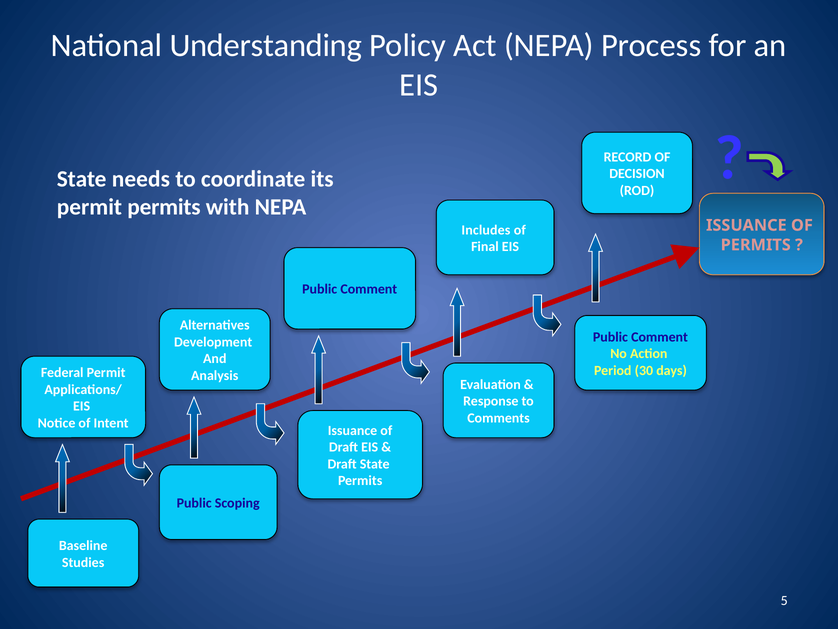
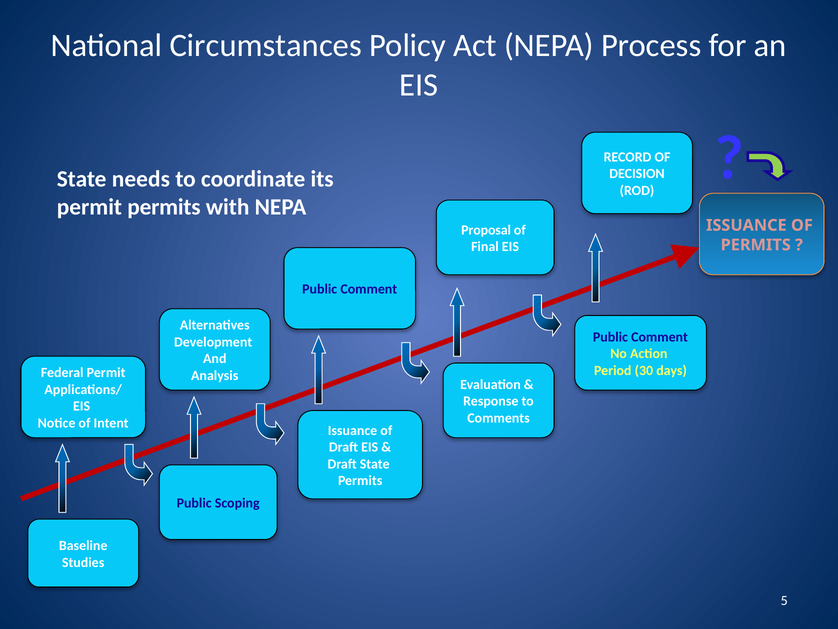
Understanding: Understanding -> Circumstances
Includes: Includes -> Proposal
